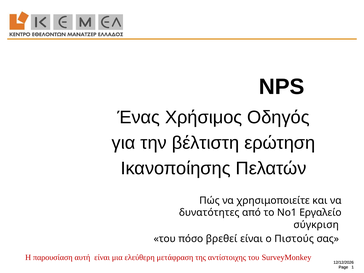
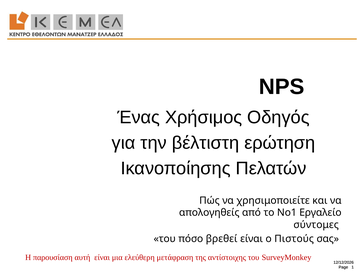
δυνατότητες: δυνατότητες -> απολογηθείς
σύγκριση: σύγκριση -> σύντομες
